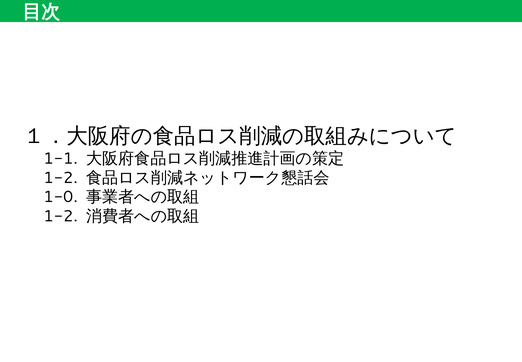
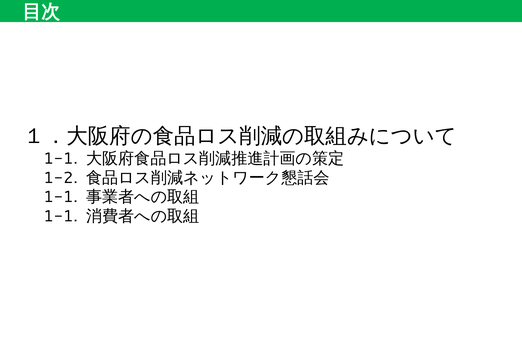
1-0 at (61, 197): 1-0 -> 1-1
1-2 at (61, 216): 1-2 -> 1-1
